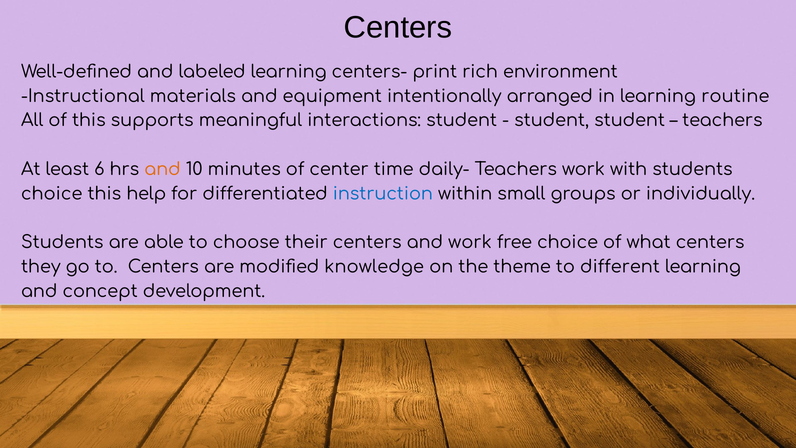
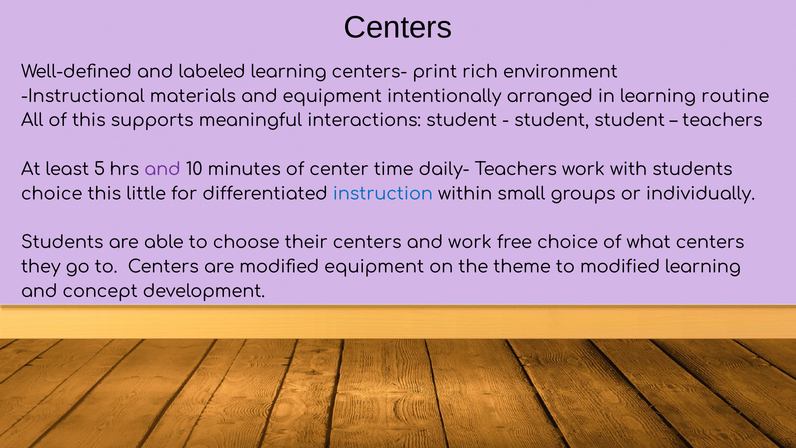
6: 6 -> 5
and at (163, 169) colour: orange -> purple
help: help -> little
modified knowledge: knowledge -> equipment
to different: different -> modified
